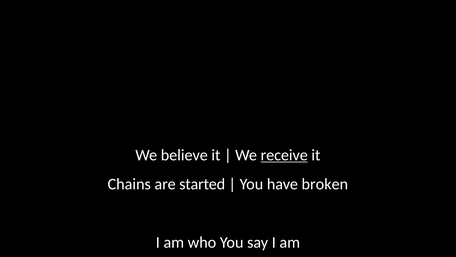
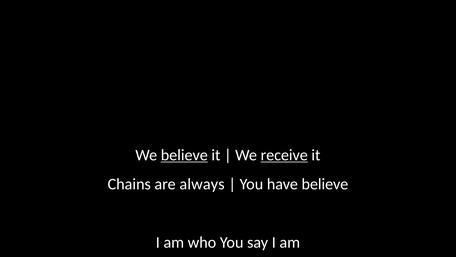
believe at (184, 155) underline: none -> present
started: started -> always
have broken: broken -> believe
